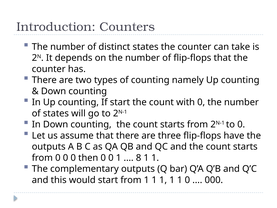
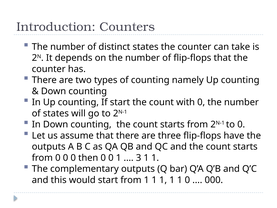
8: 8 -> 3
